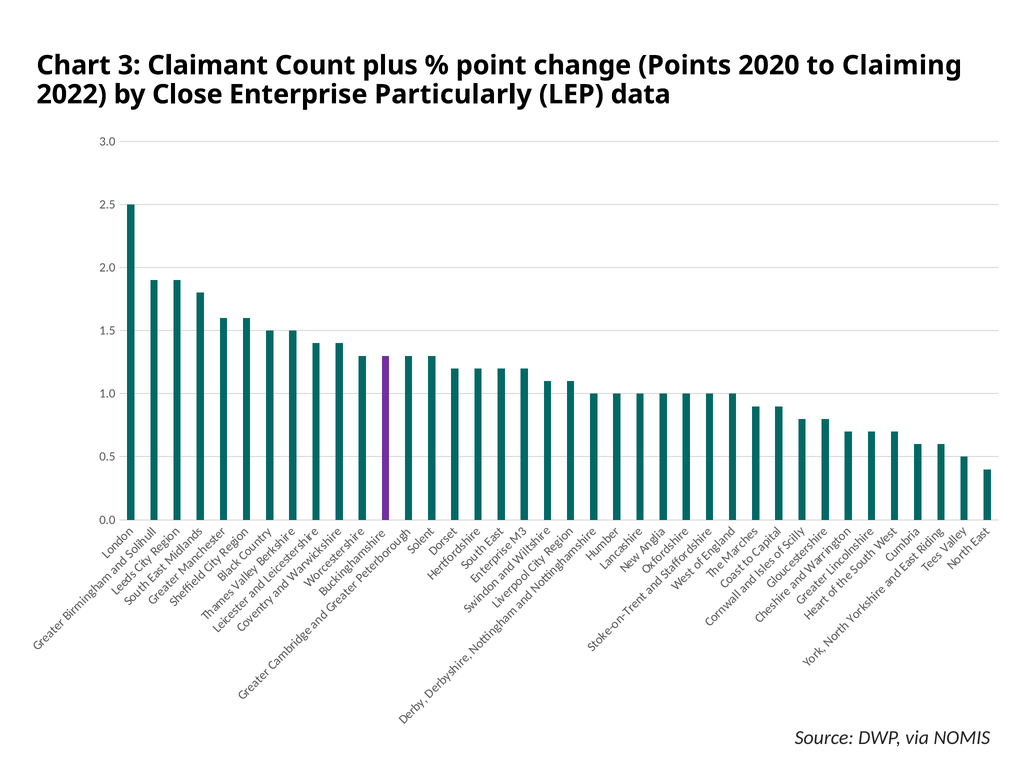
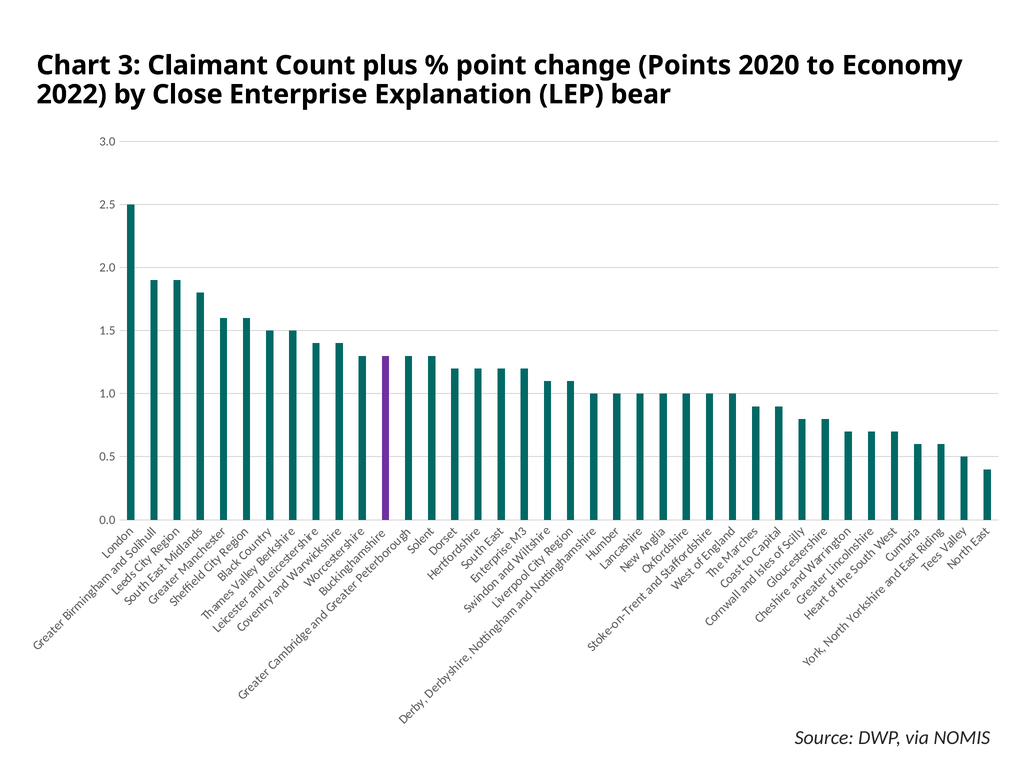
Claiming: Claiming -> Economy
Particularly: Particularly -> Explanation
data: data -> bear
